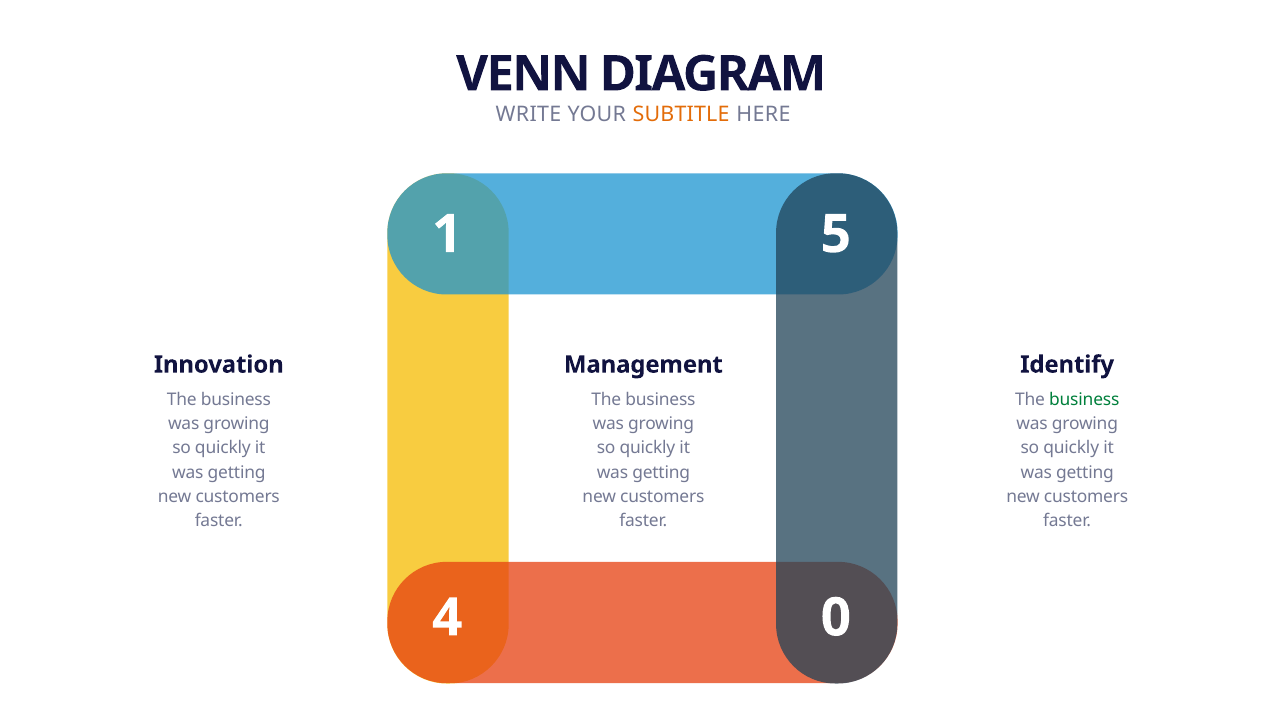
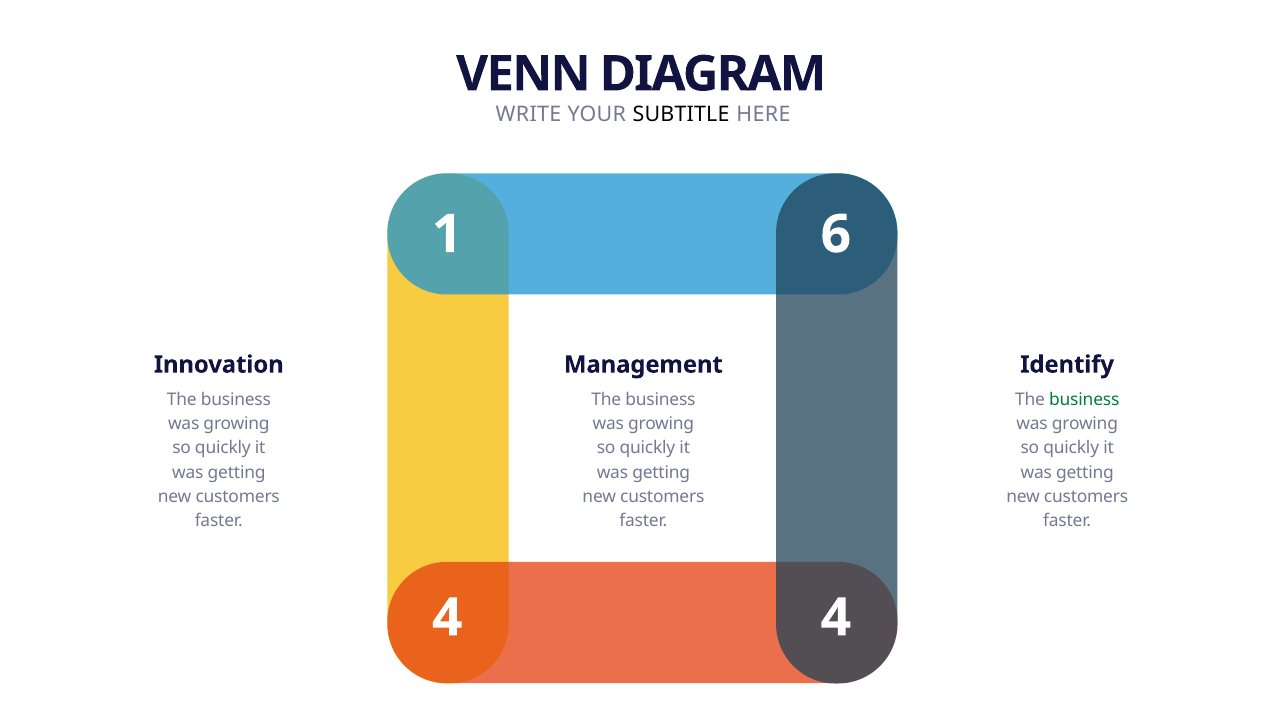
SUBTITLE colour: orange -> black
5: 5 -> 6
4 0: 0 -> 4
